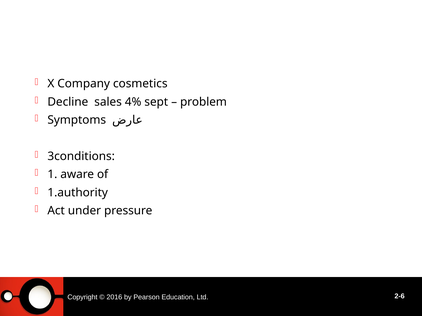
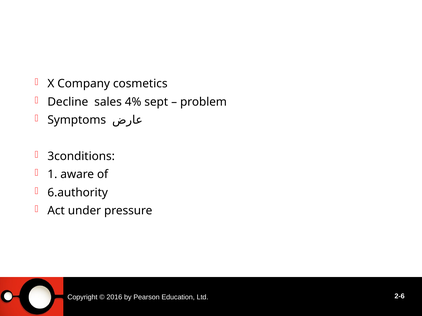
1.authority: 1.authority -> 6.authority
